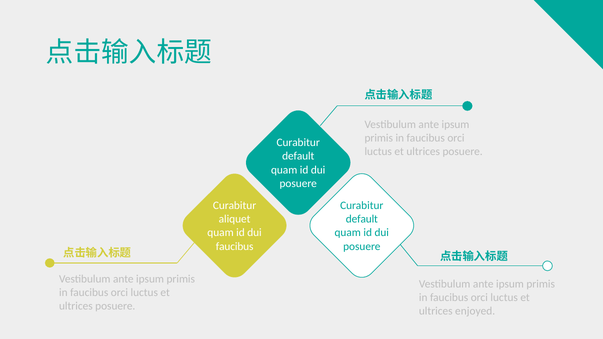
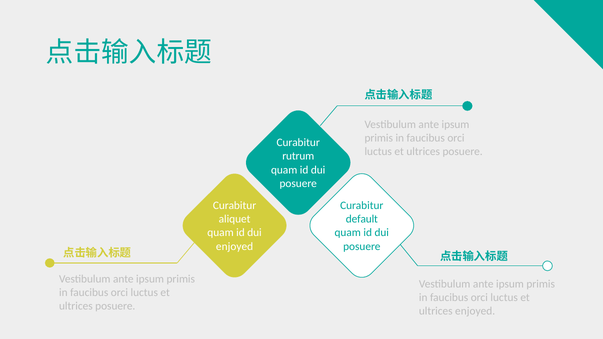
default at (298, 156): default -> rutrum
faucibus at (235, 246): faucibus -> enjoyed
